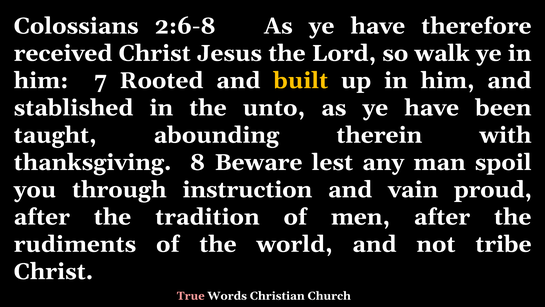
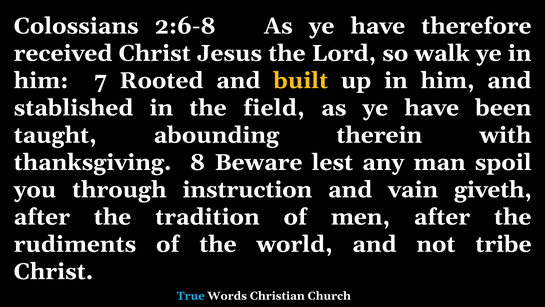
unto: unto -> field
proud: proud -> giveth
True colour: pink -> light blue
